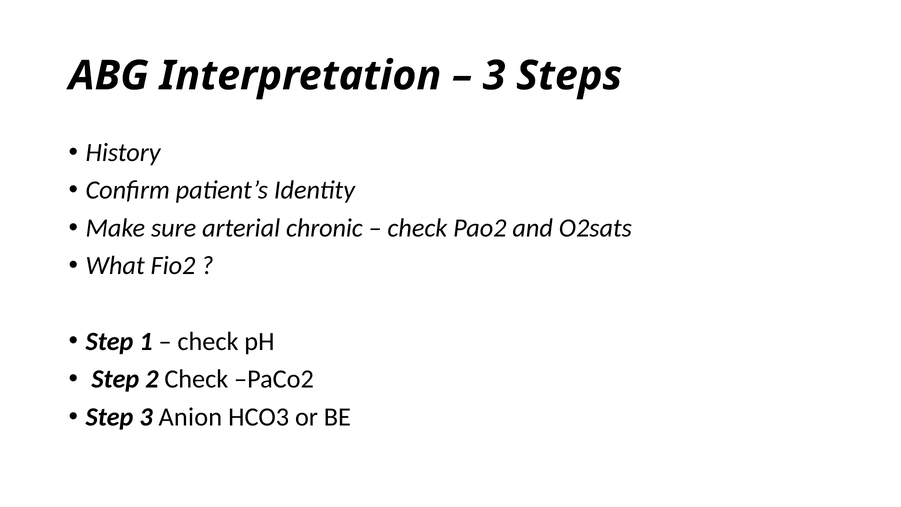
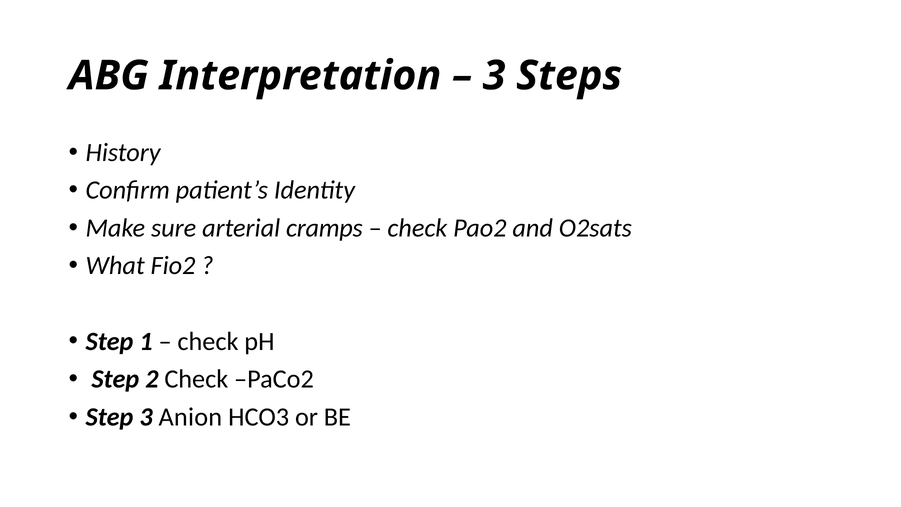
chronic: chronic -> cramps
